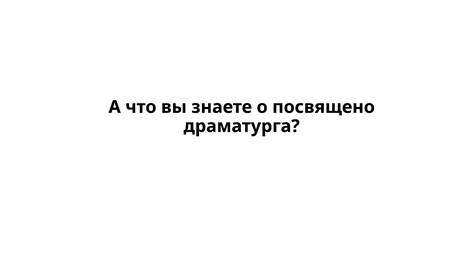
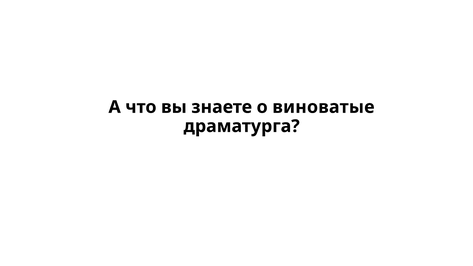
посвящено: посвящено -> виноватые
